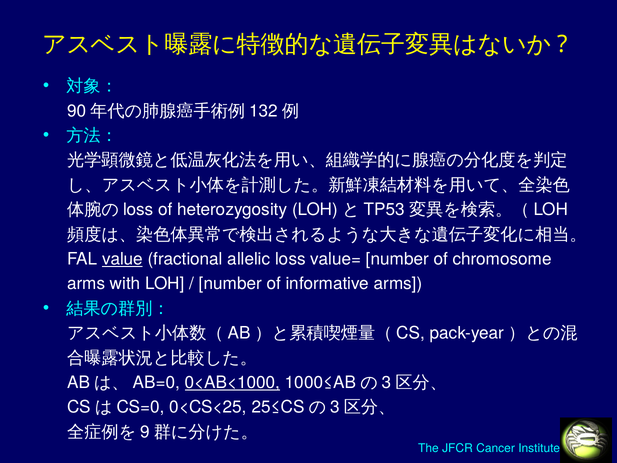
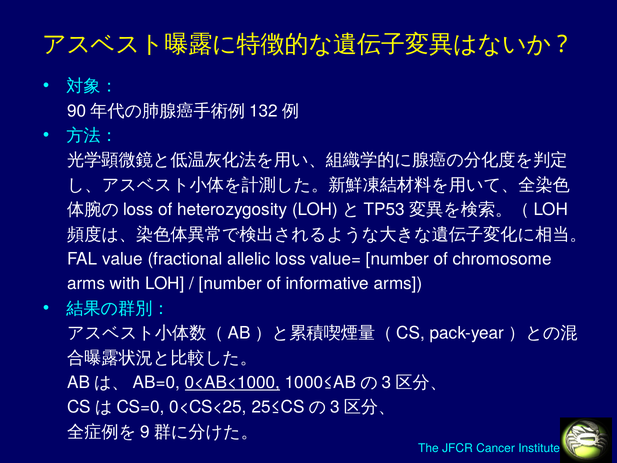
value underline: present -> none
